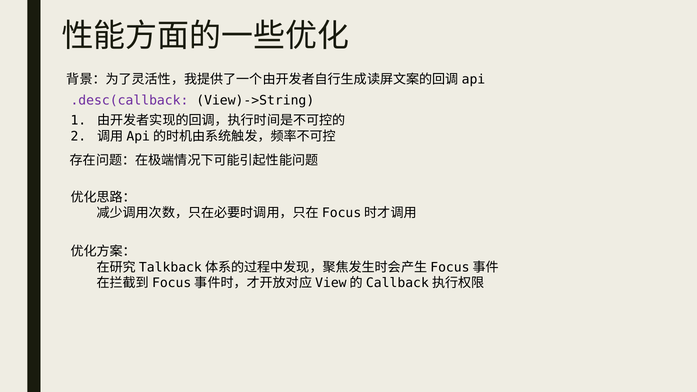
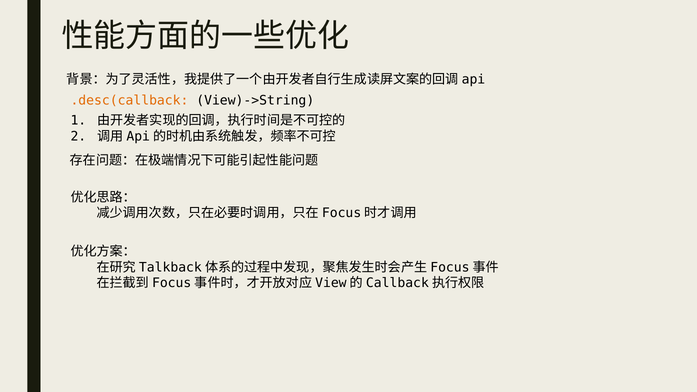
.desc(callback colour: purple -> orange
